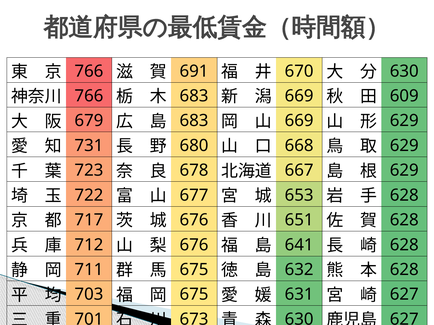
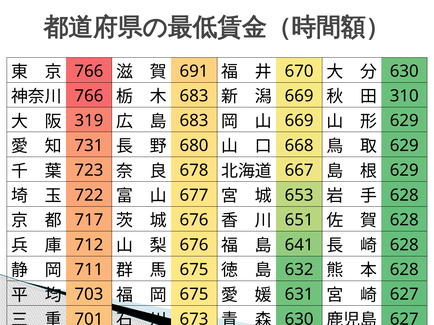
609: 609 -> 310
679: 679 -> 319
